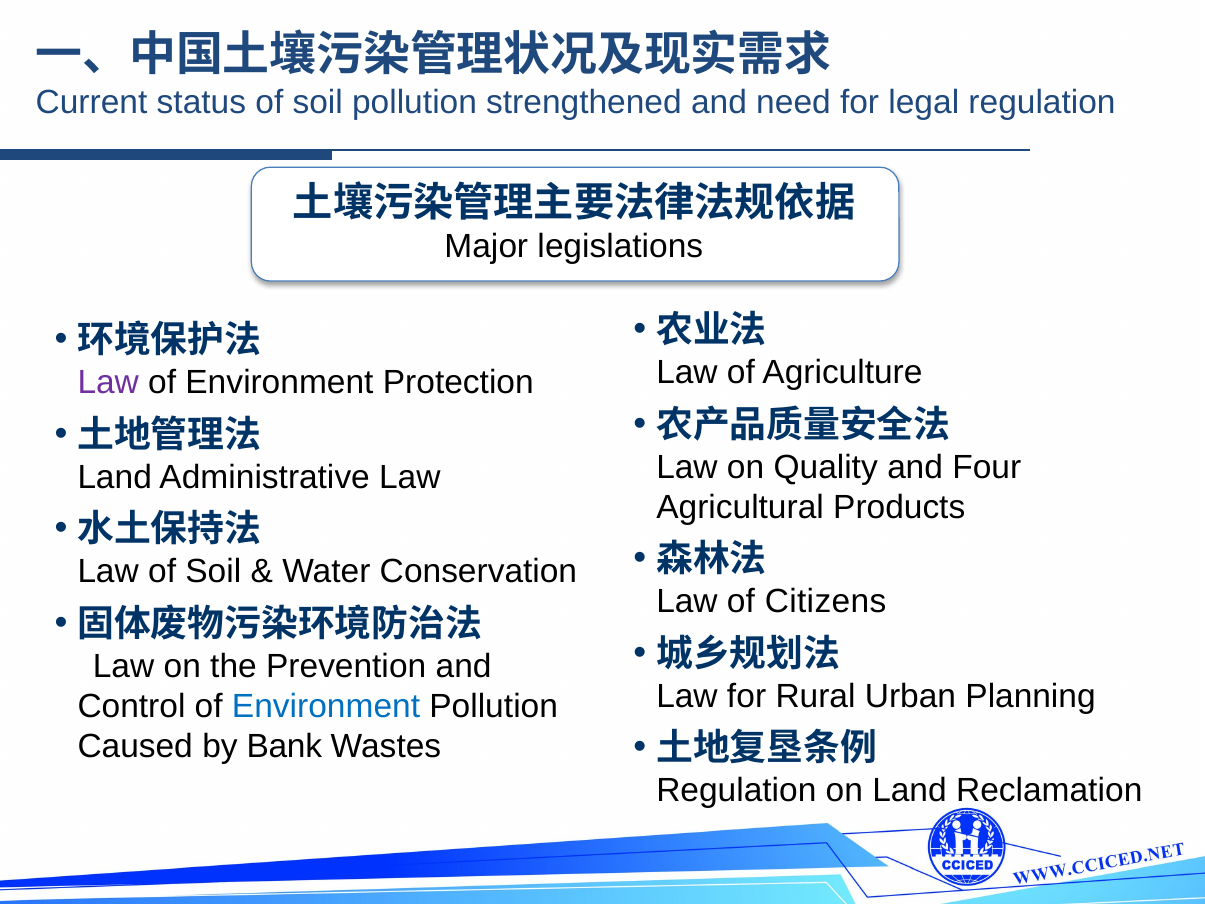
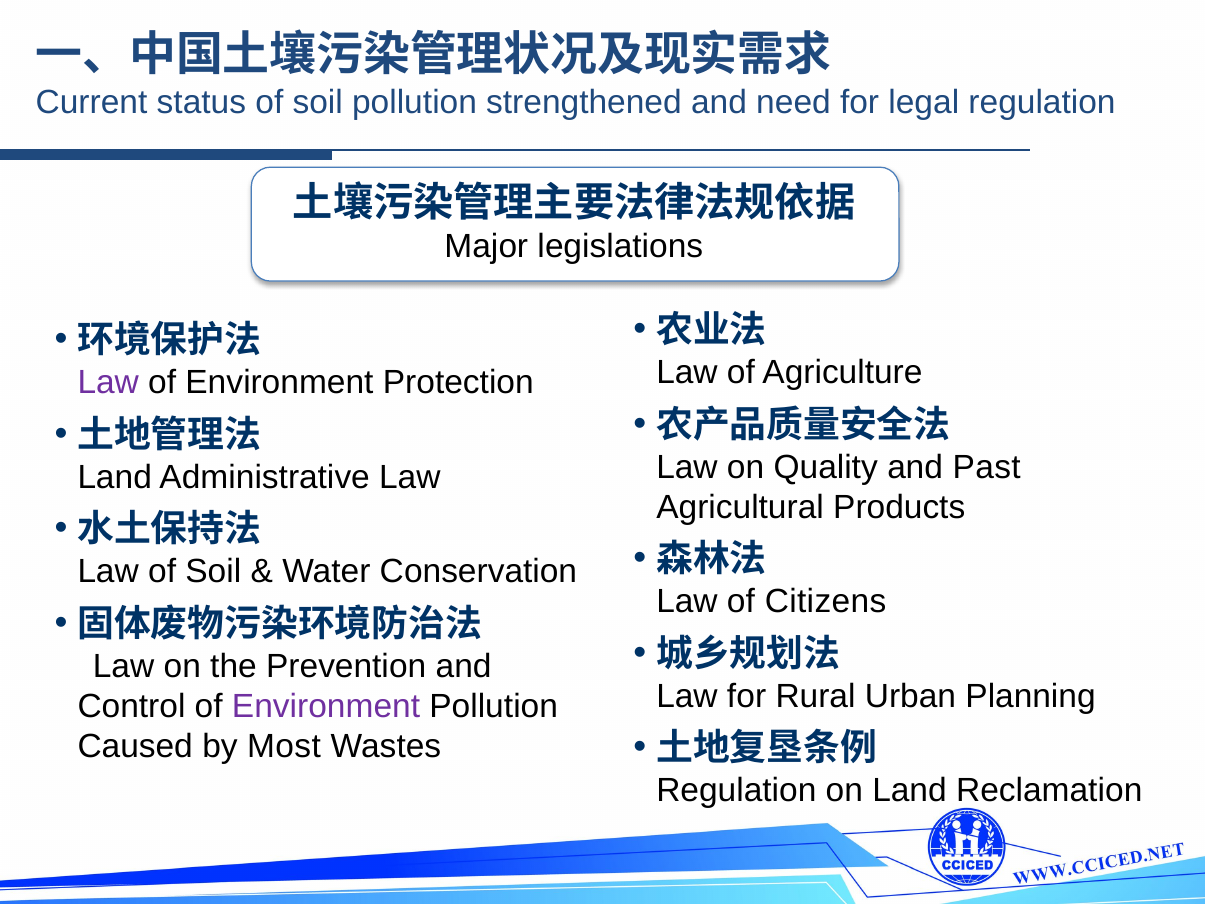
Four: Four -> Past
Environment at (326, 706) colour: blue -> purple
Bank: Bank -> Most
